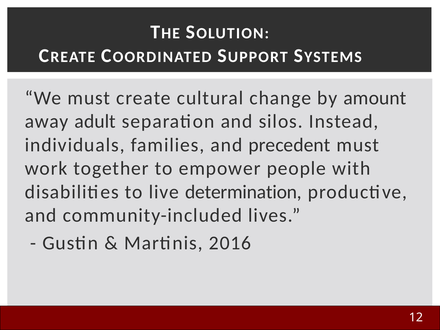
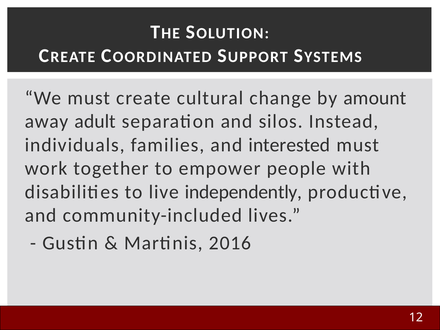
precedent: precedent -> interested
determination: determination -> independently
